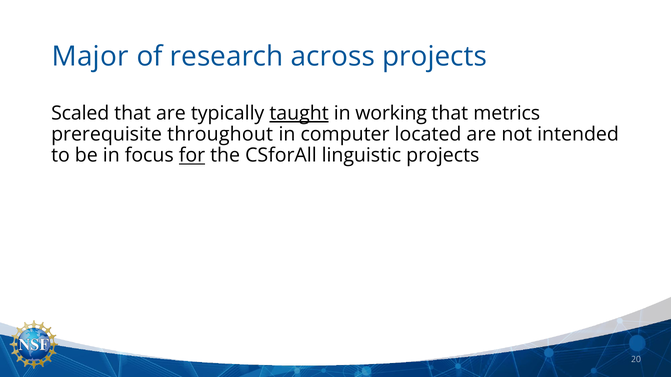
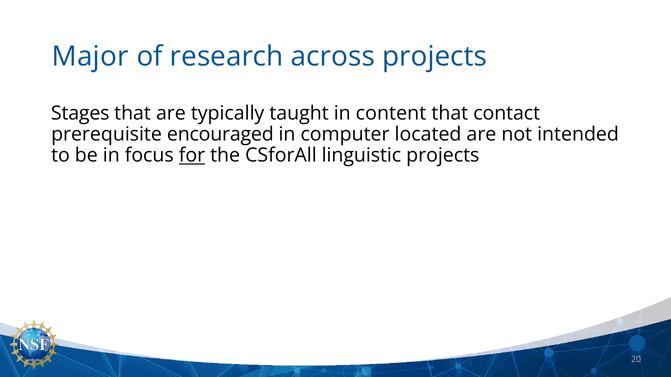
Scaled: Scaled -> Stages
taught underline: present -> none
working: working -> content
metrics: metrics -> contact
throughout: throughout -> encouraged
